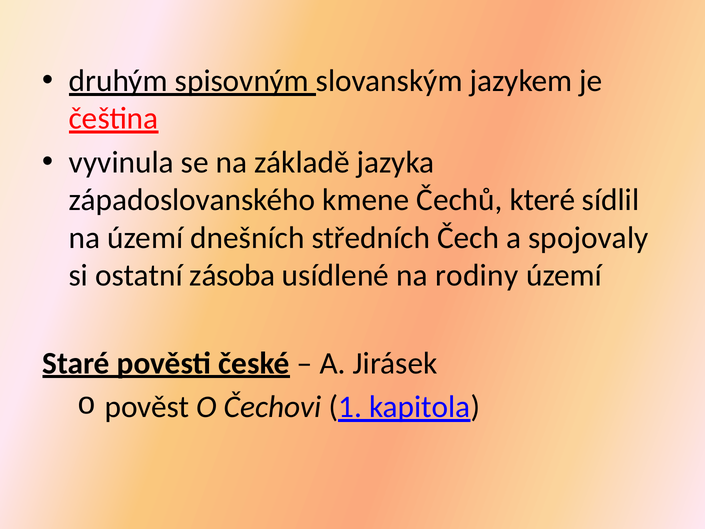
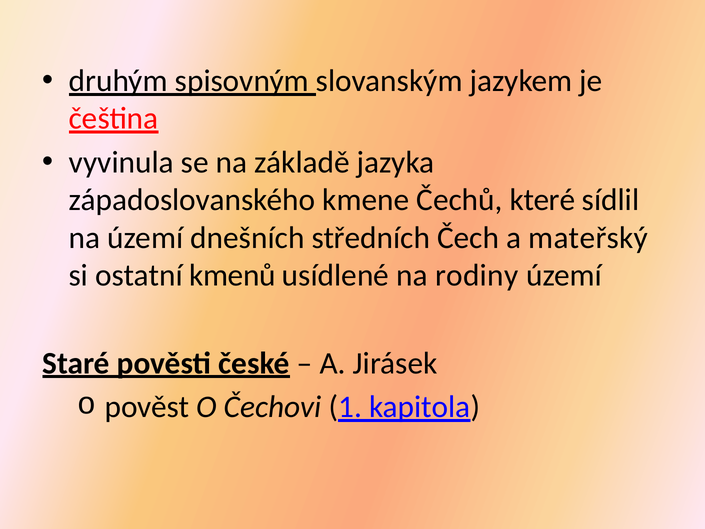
spojovaly: spojovaly -> mateřský
zásoba: zásoba -> kmenů
